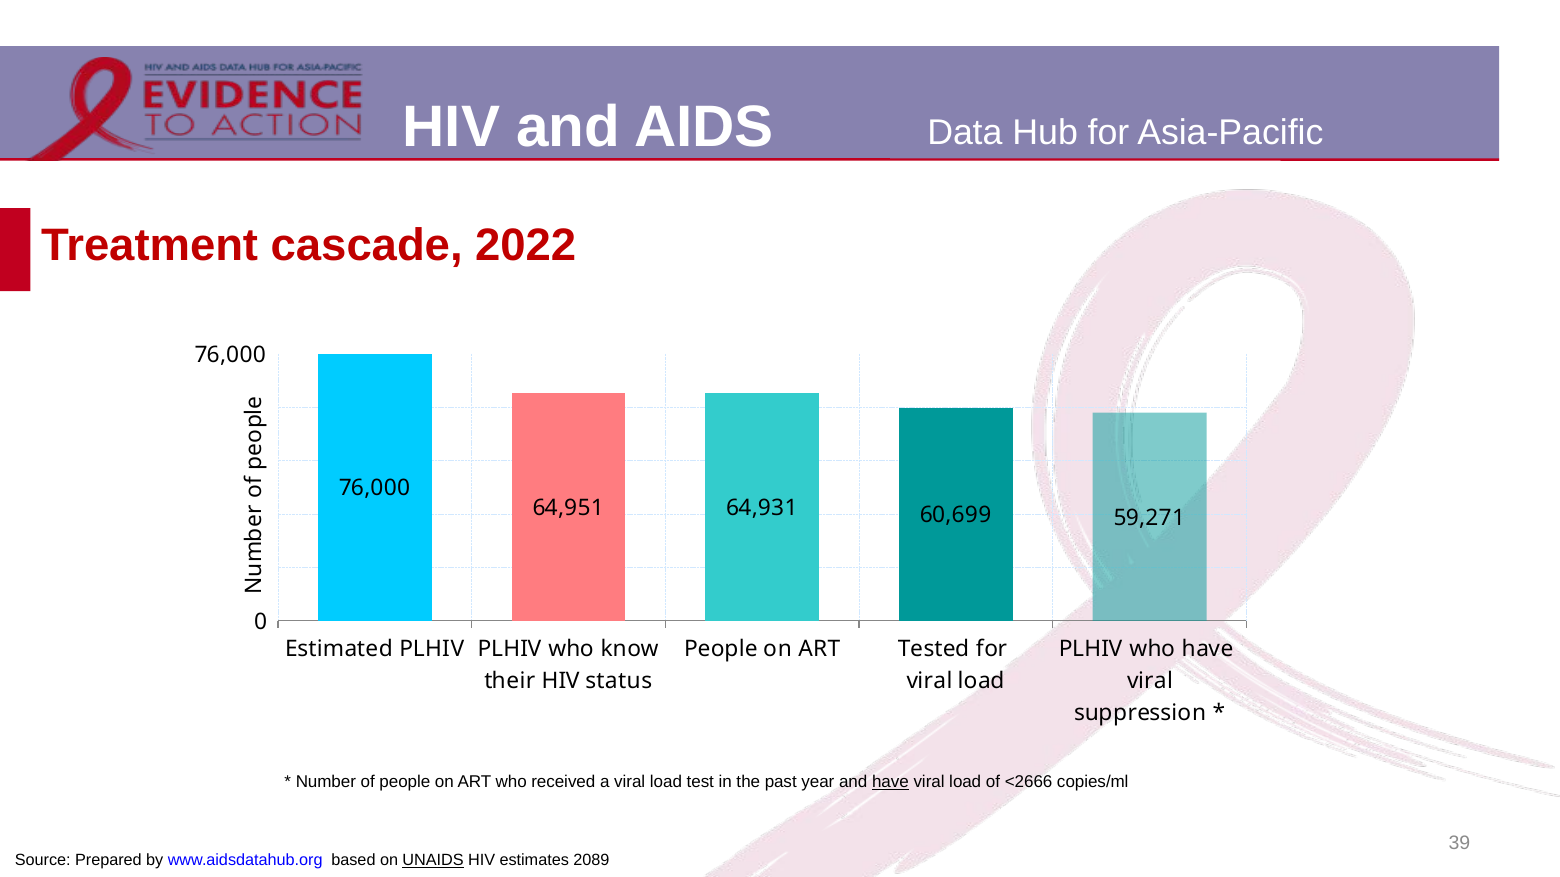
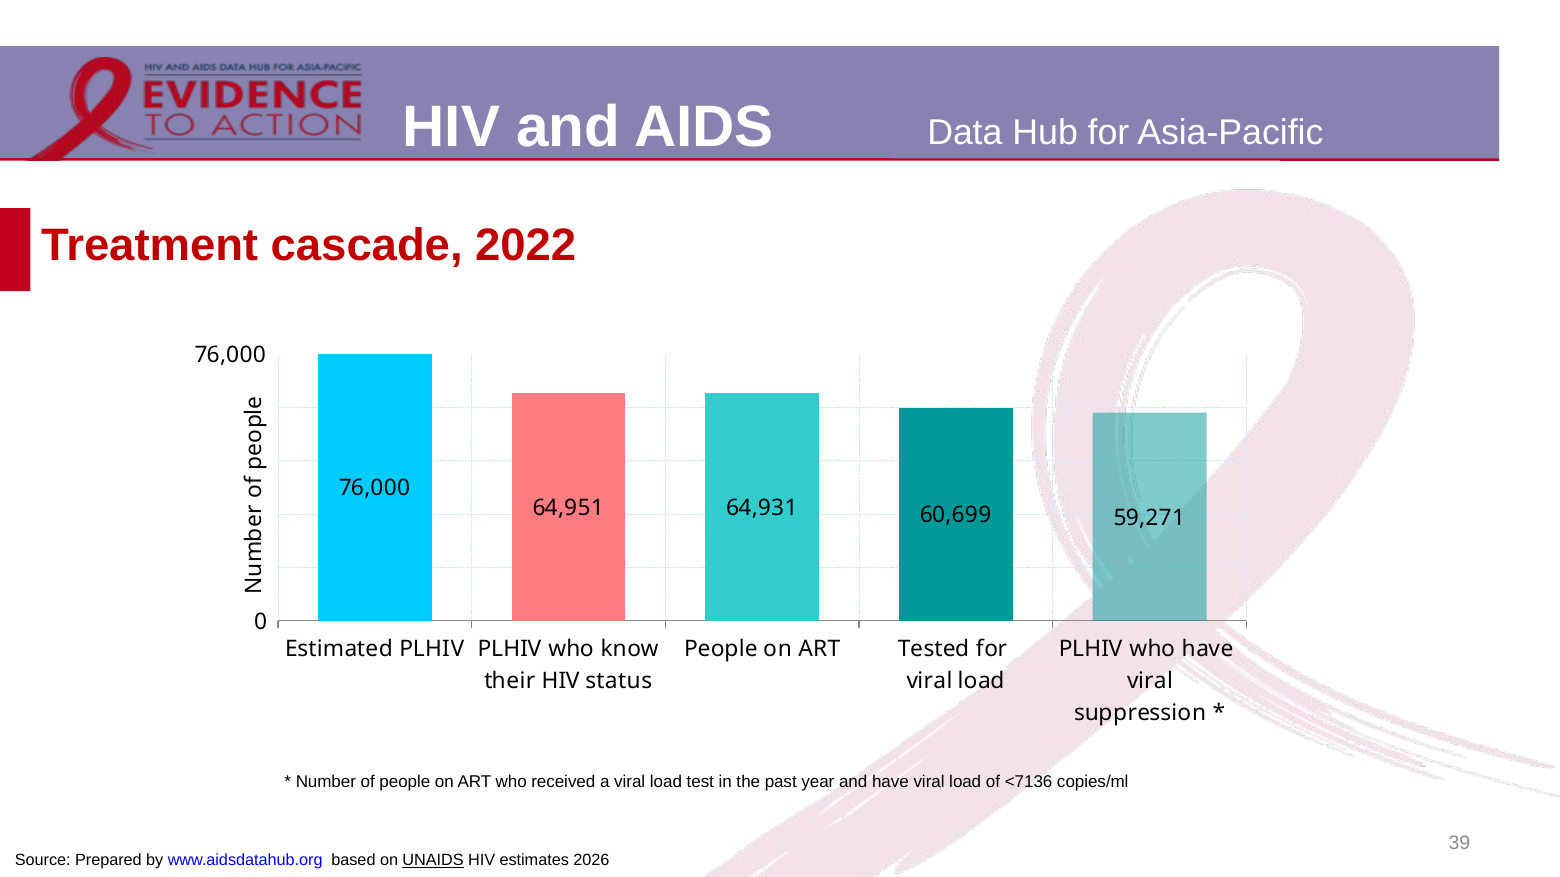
have at (890, 782) underline: present -> none
<2666: <2666 -> <7136
2089: 2089 -> 2026
